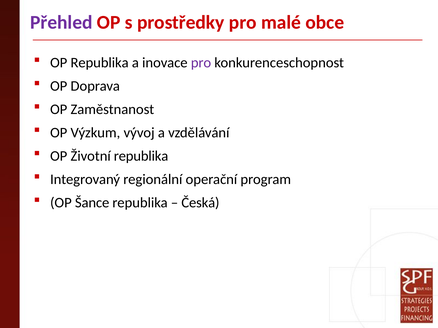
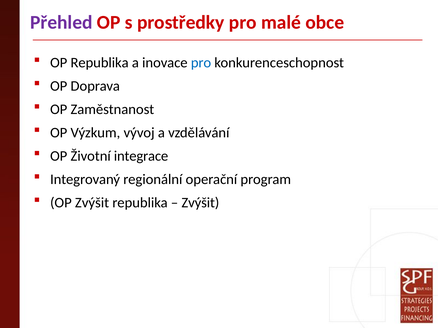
pro at (201, 63) colour: purple -> blue
Životní republika: republika -> integrace
OP Šance: Šance -> Zvýšit
Česká at (200, 203): Česká -> Zvýšit
